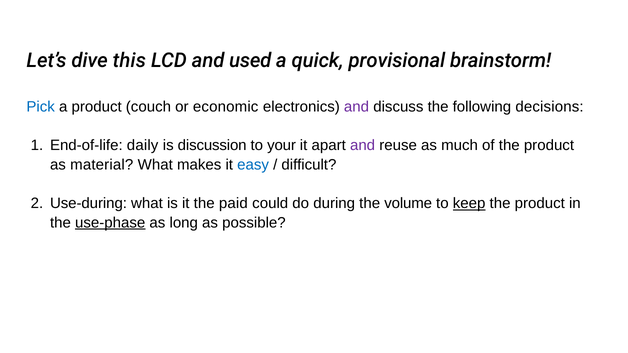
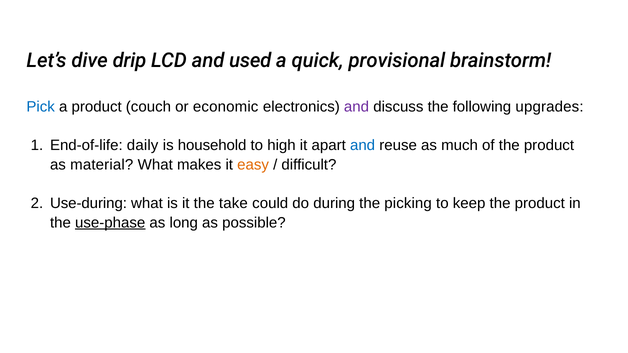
this: this -> drip
decisions: decisions -> upgrades
discussion: discussion -> household
your: your -> high
and at (363, 146) colour: purple -> blue
easy colour: blue -> orange
paid: paid -> take
volume: volume -> picking
keep underline: present -> none
